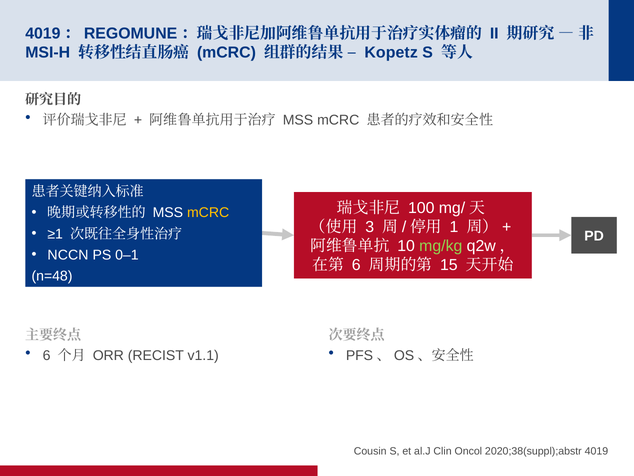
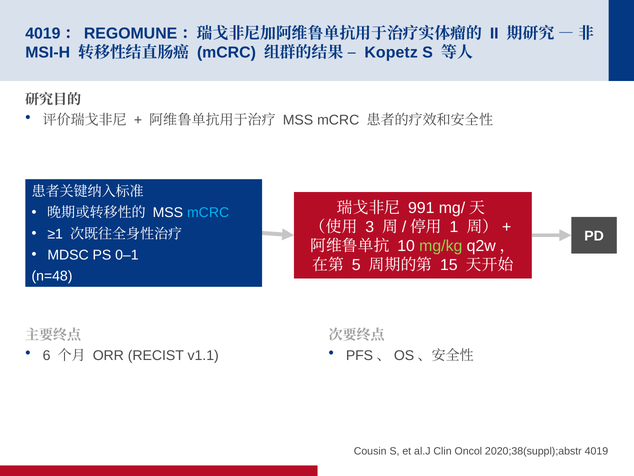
100: 100 -> 991
mCRC at (208, 213) colour: yellow -> light blue
NCCN: NCCN -> MDSC
6 at (356, 265): 6 -> 5
